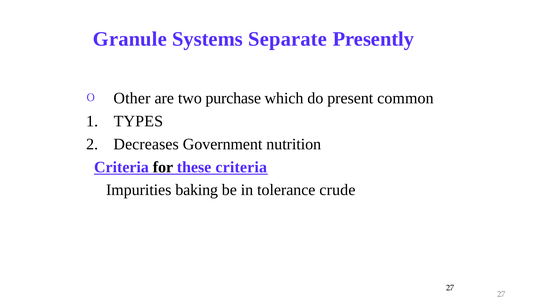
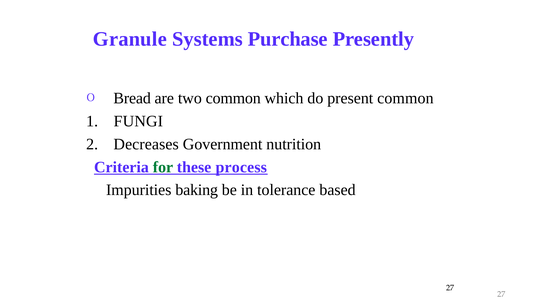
Separate: Separate -> Purchase
Other: Other -> Bread
two purchase: purchase -> common
TYPES: TYPES -> FUNGI
for colour: black -> green
these criteria: criteria -> process
crude: crude -> based
